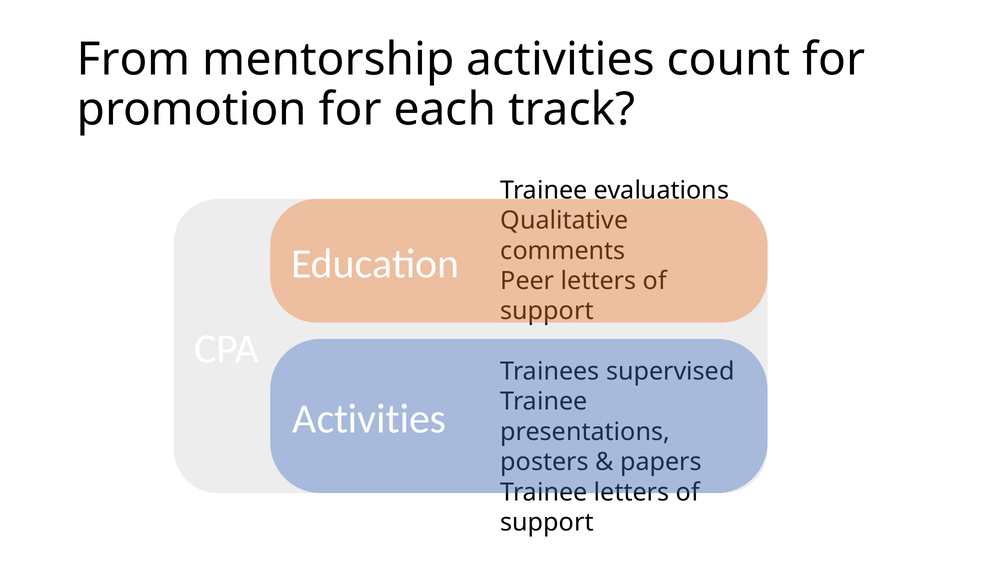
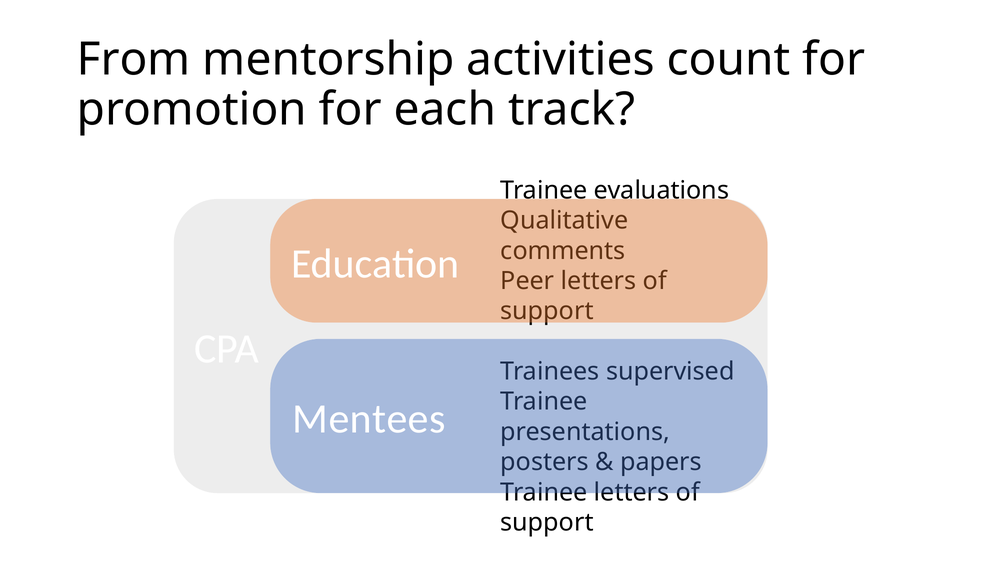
Activities at (369, 419): Activities -> Mentees
